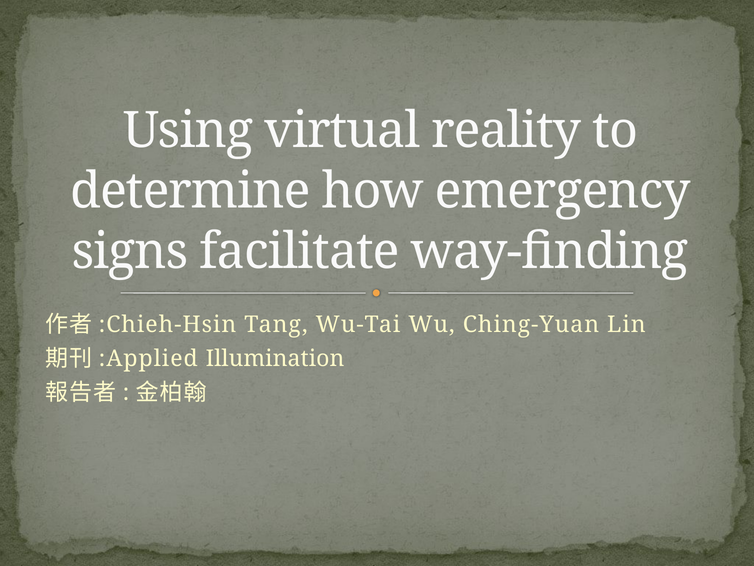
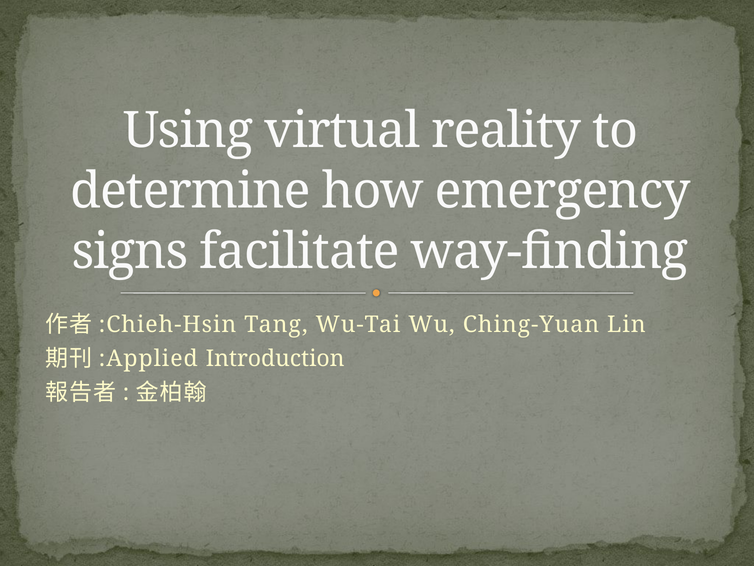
Illumination: Illumination -> Introduction
